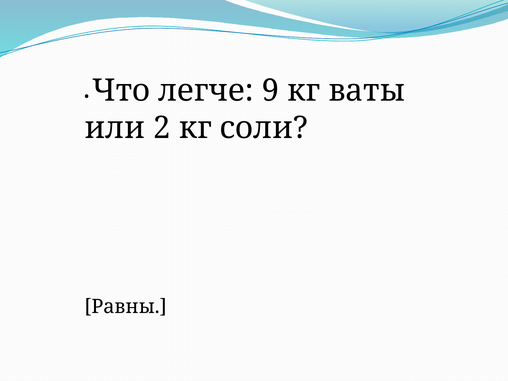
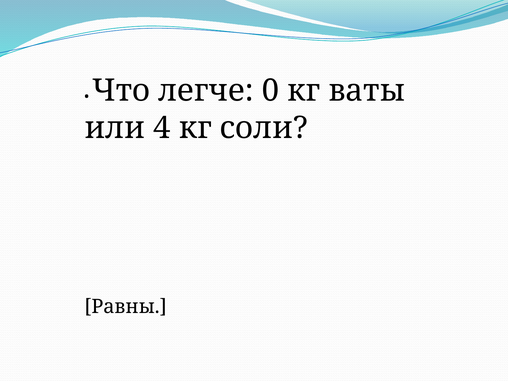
9: 9 -> 0
2: 2 -> 4
